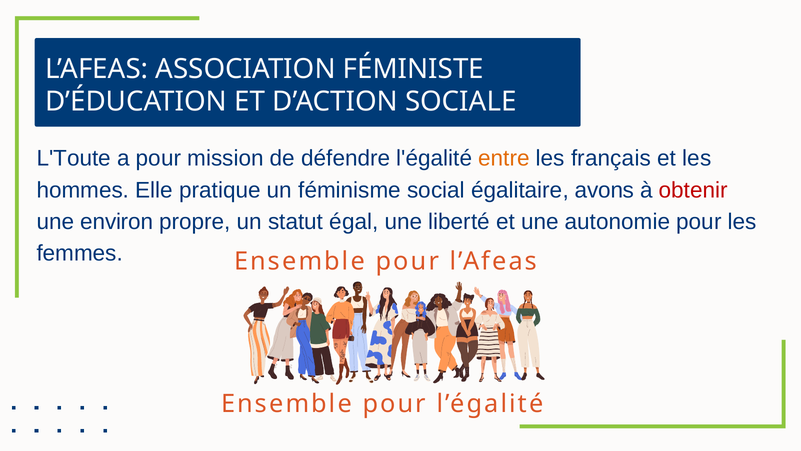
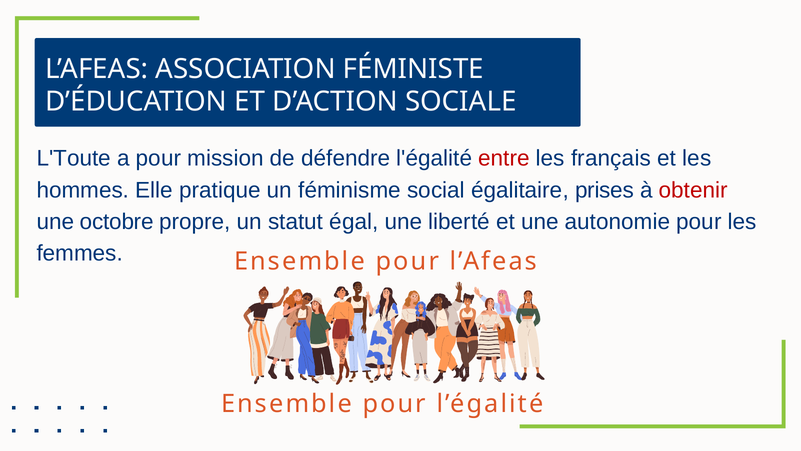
entre colour: orange -> red
avons: avons -> prises
environ: environ -> octobre
